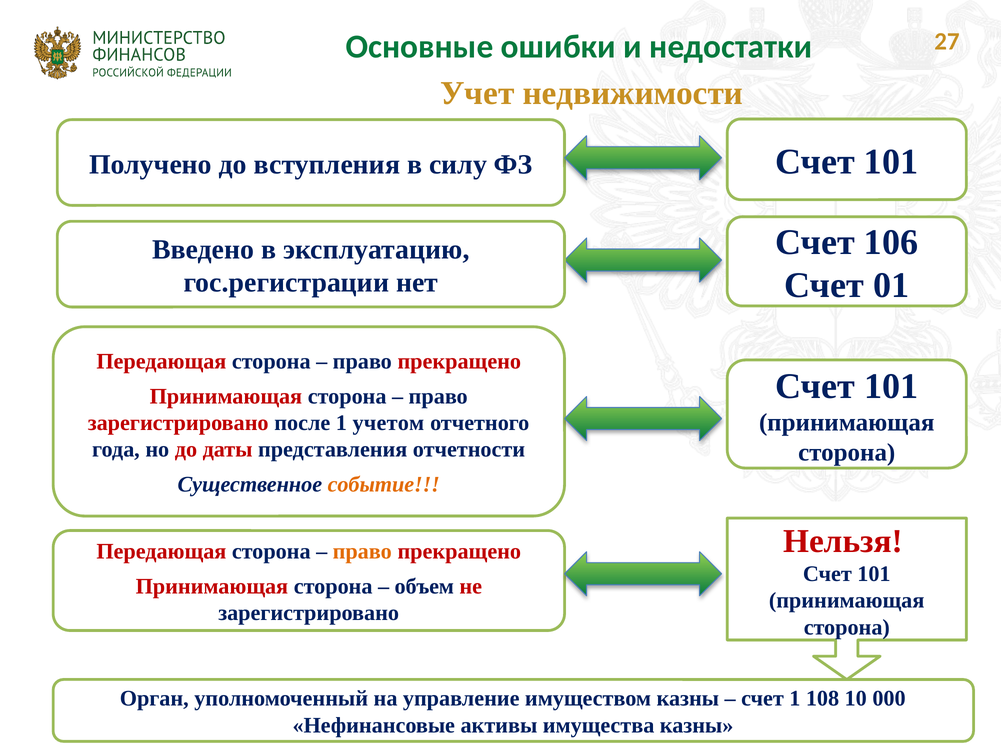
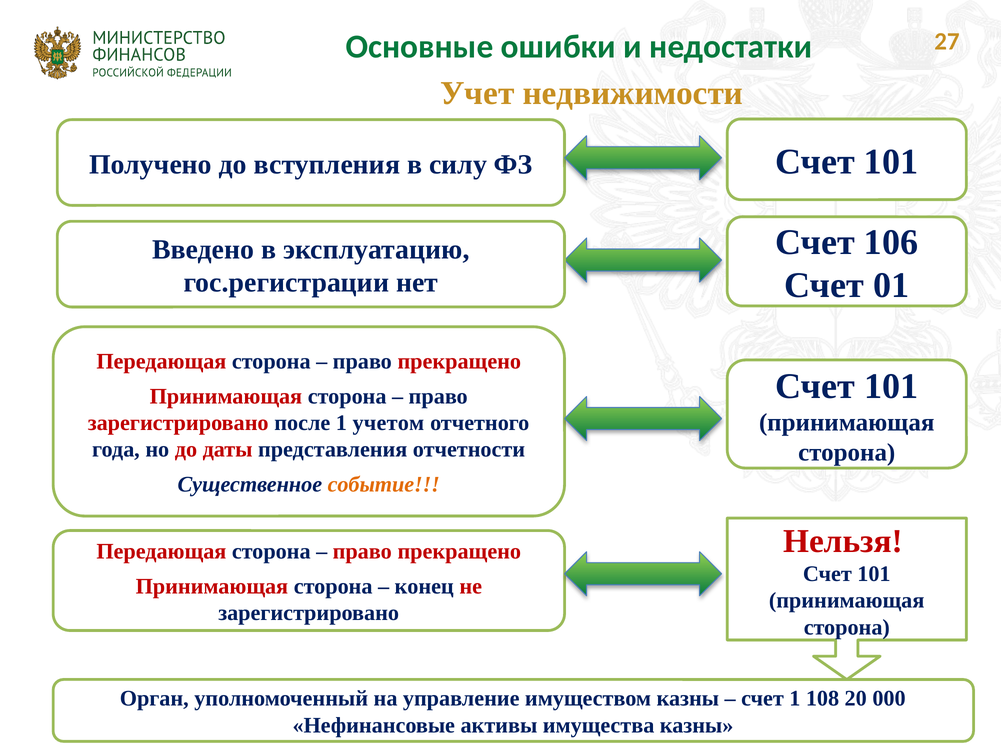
право at (362, 551) colour: orange -> red
объем: объем -> конец
10: 10 -> 20
